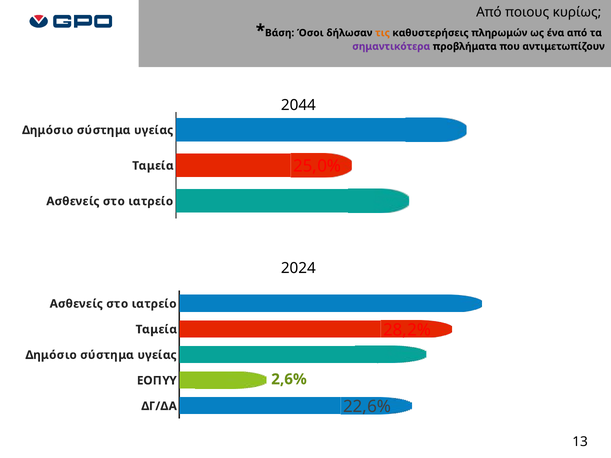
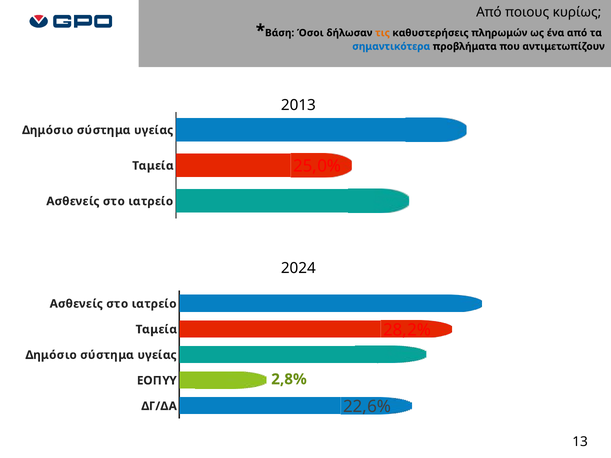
σημαντικότερα colour: purple -> blue
2044: 2044 -> 2013
2,6%: 2,6% -> 2,8%
